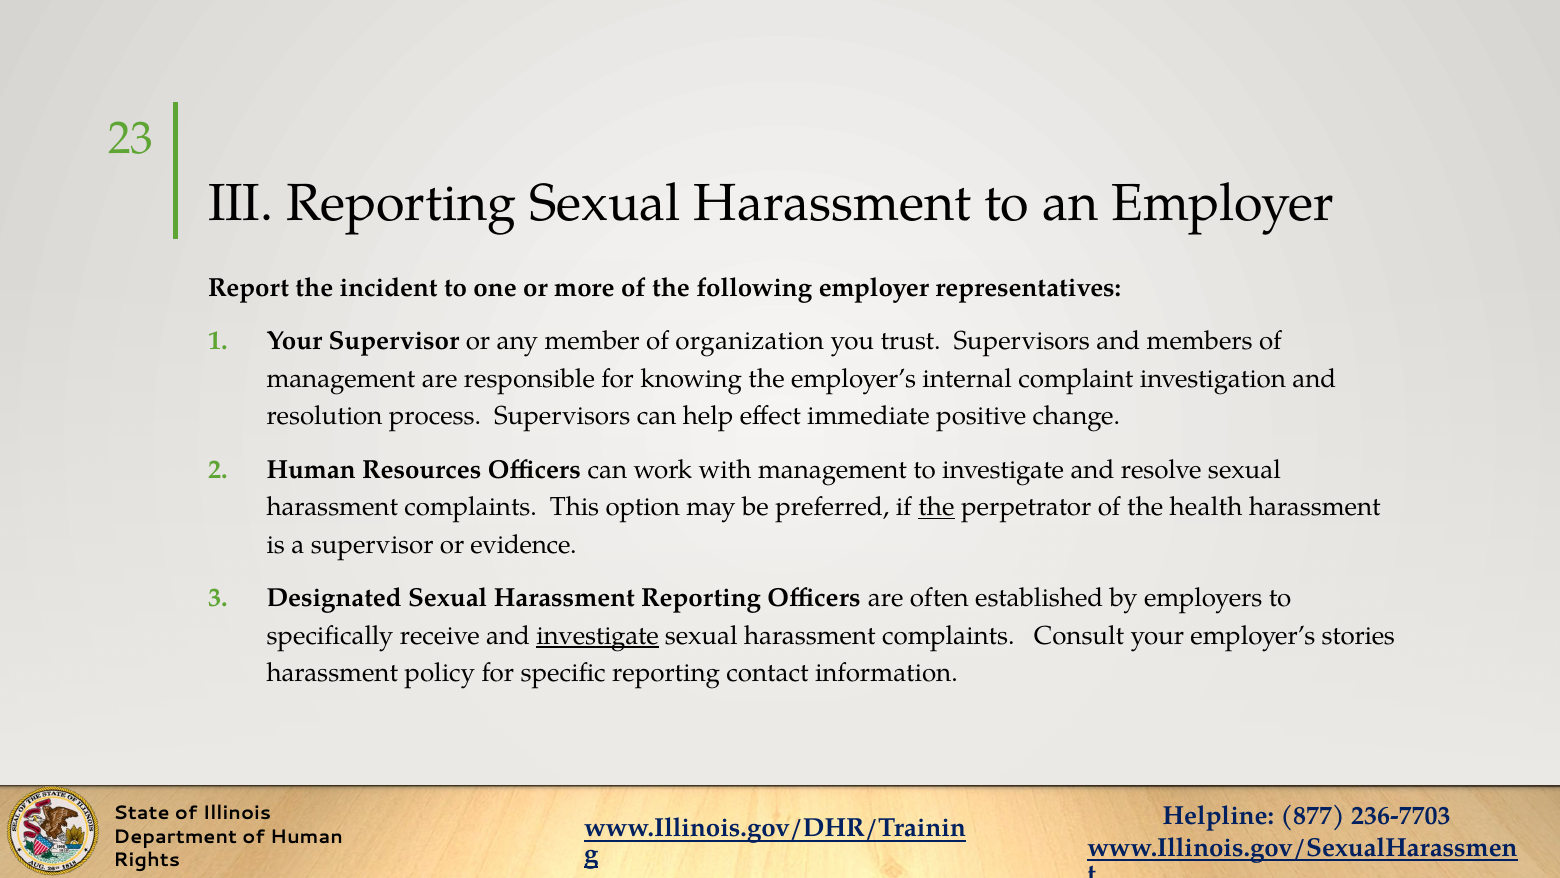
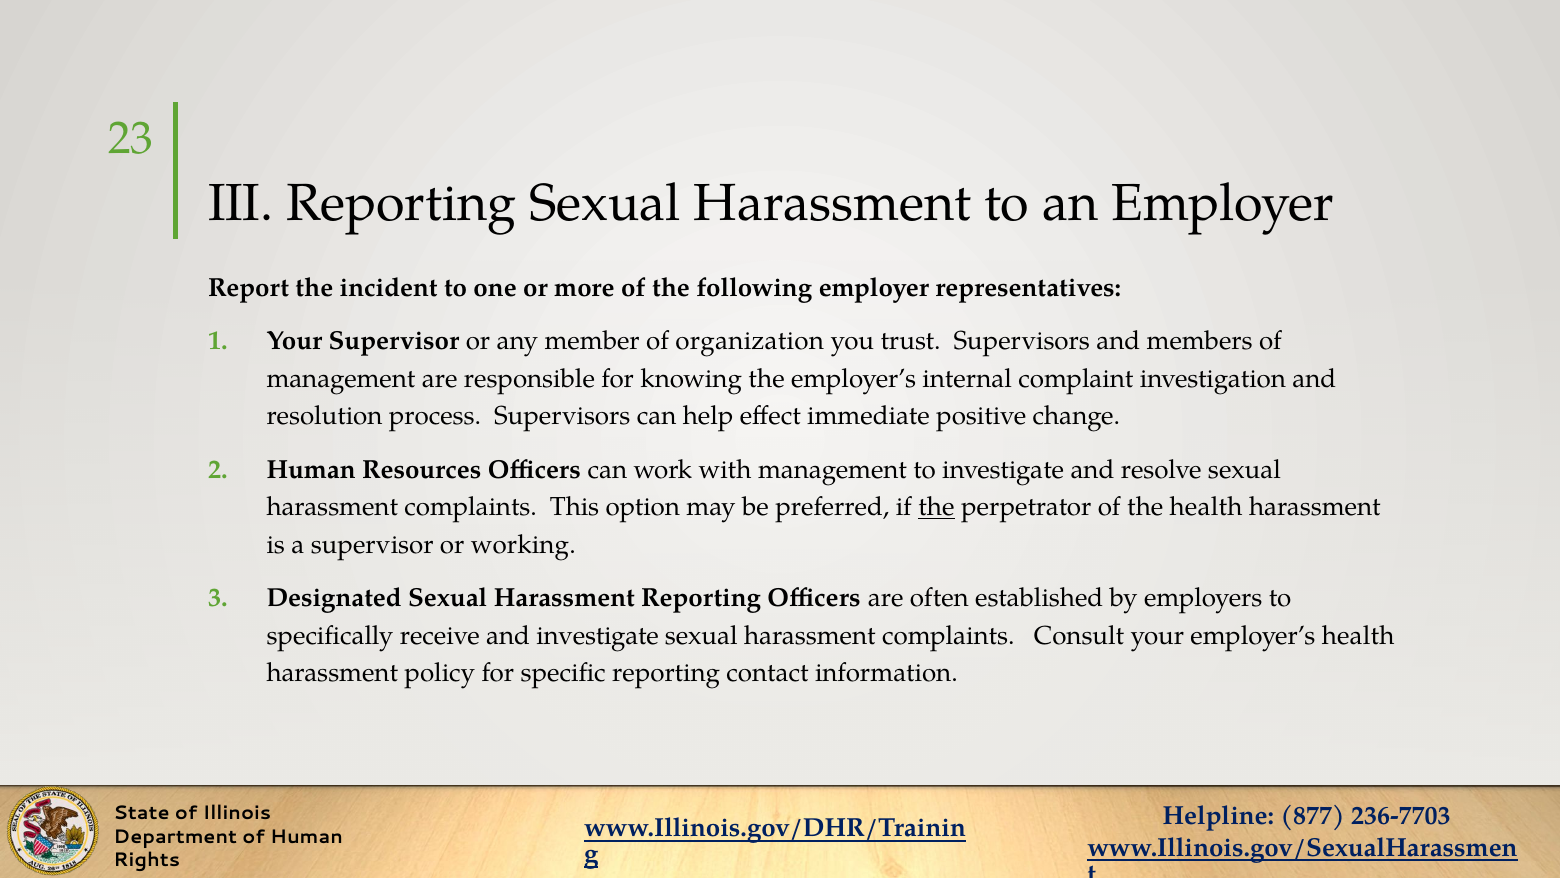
evidence: evidence -> working
investigate at (598, 635) underline: present -> none
employer’s stories: stories -> health
